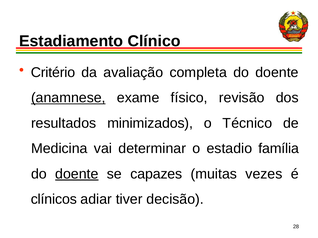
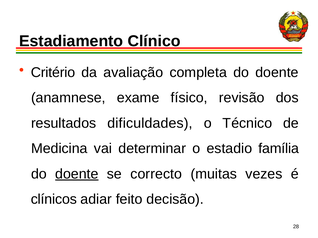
anamnese underline: present -> none
minimizados: minimizados -> dificuldades
capazes: capazes -> correcto
tiver: tiver -> feito
